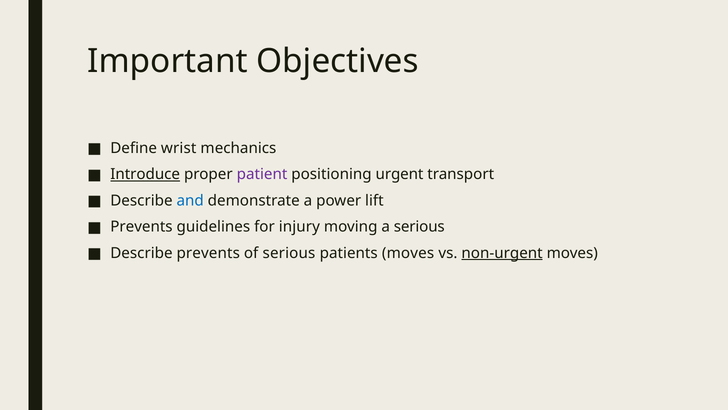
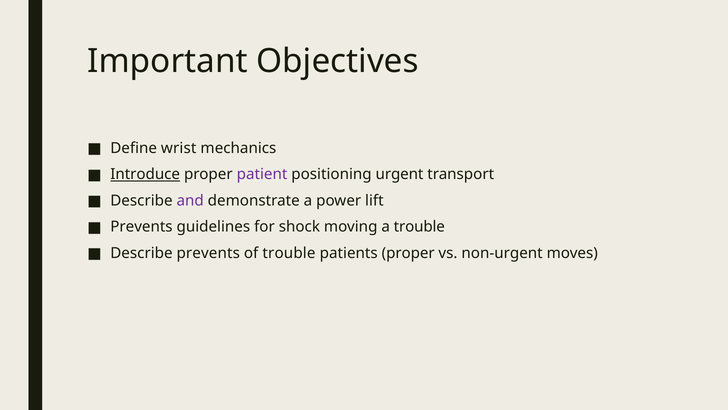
and colour: blue -> purple
injury: injury -> shock
a serious: serious -> trouble
of serious: serious -> trouble
patients moves: moves -> proper
non-urgent underline: present -> none
